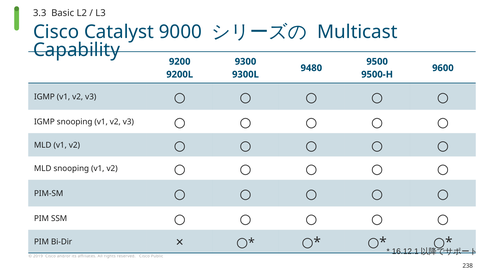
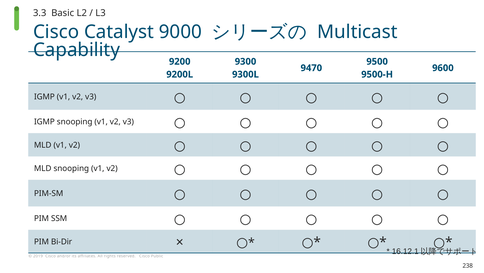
9480: 9480 -> 9470
